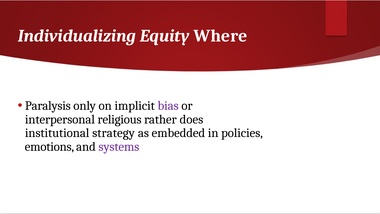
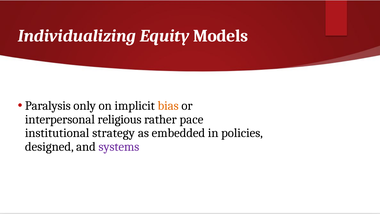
Where: Where -> Models
bias colour: purple -> orange
does: does -> pace
emotions: emotions -> designed
